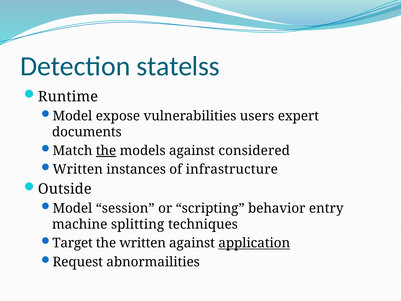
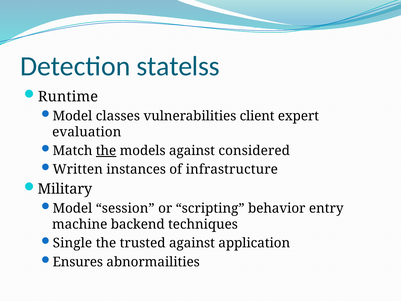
expose: expose -> classes
users: users -> client
documents: documents -> evaluation
Outside: Outside -> Military
splitting: splitting -> backend
Target: Target -> Single
the written: written -> trusted
application underline: present -> none
Request: Request -> Ensures
